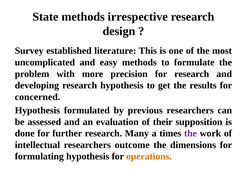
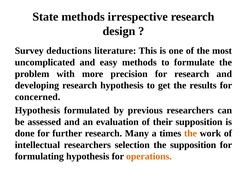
established: established -> deductions
the at (191, 134) colour: purple -> orange
outcome: outcome -> selection
the dimensions: dimensions -> supposition
